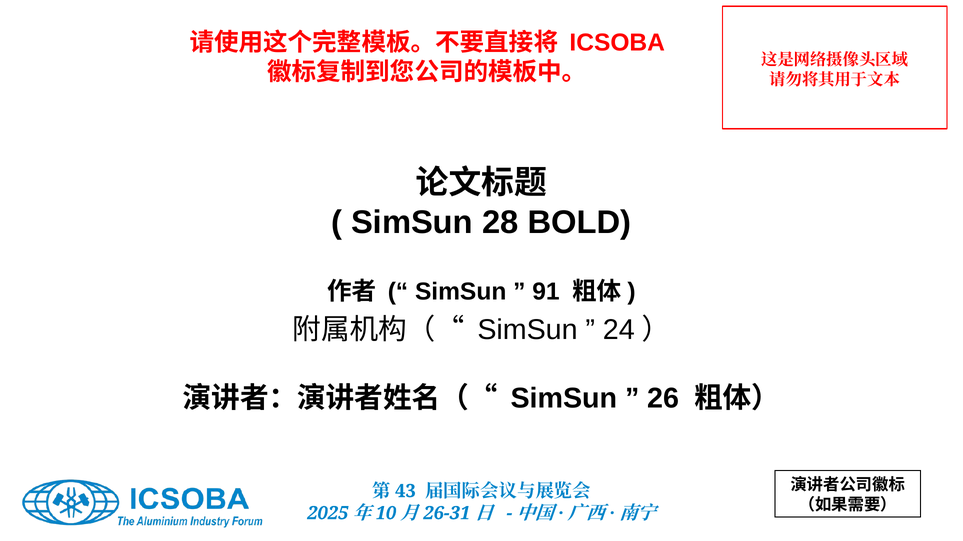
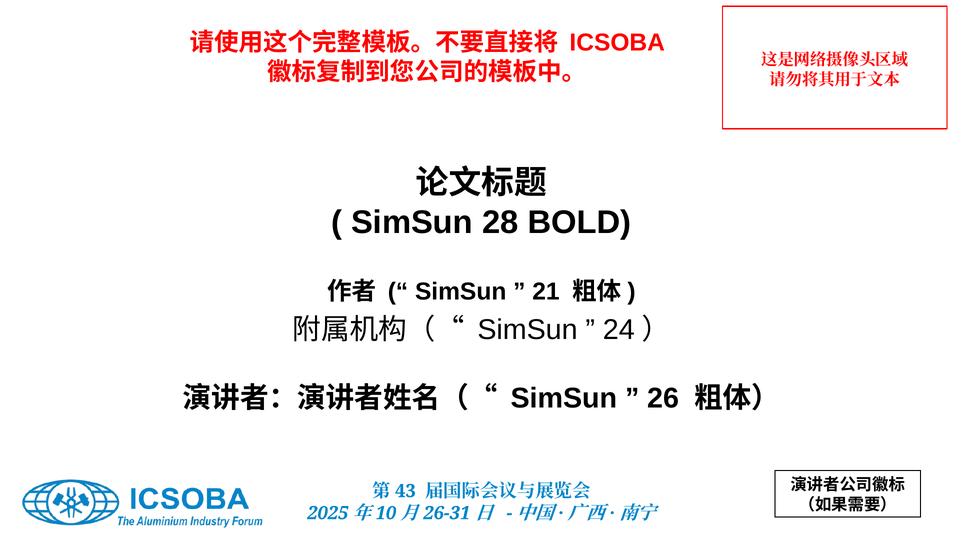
91: 91 -> 21
